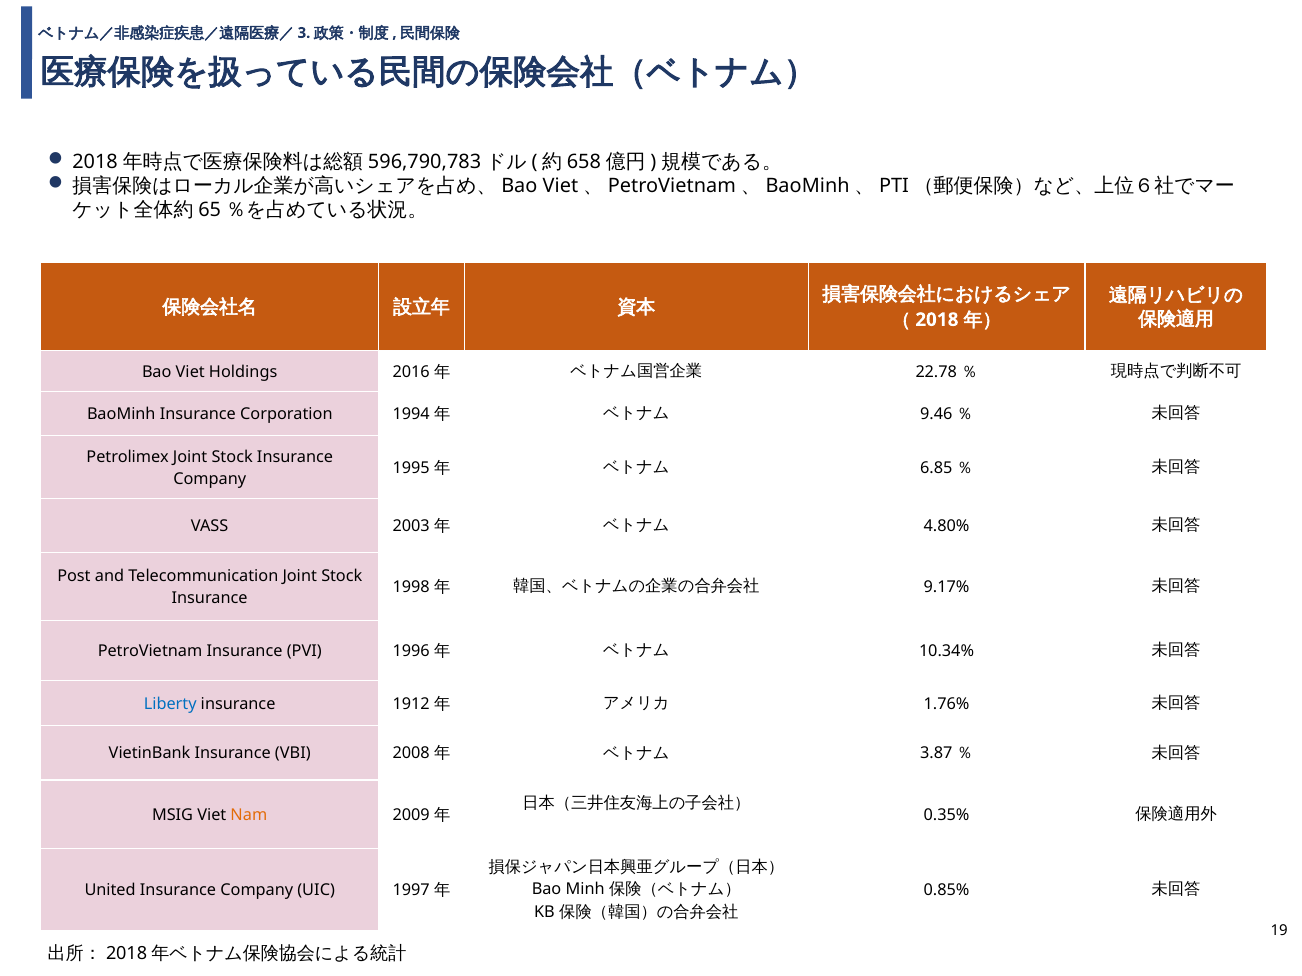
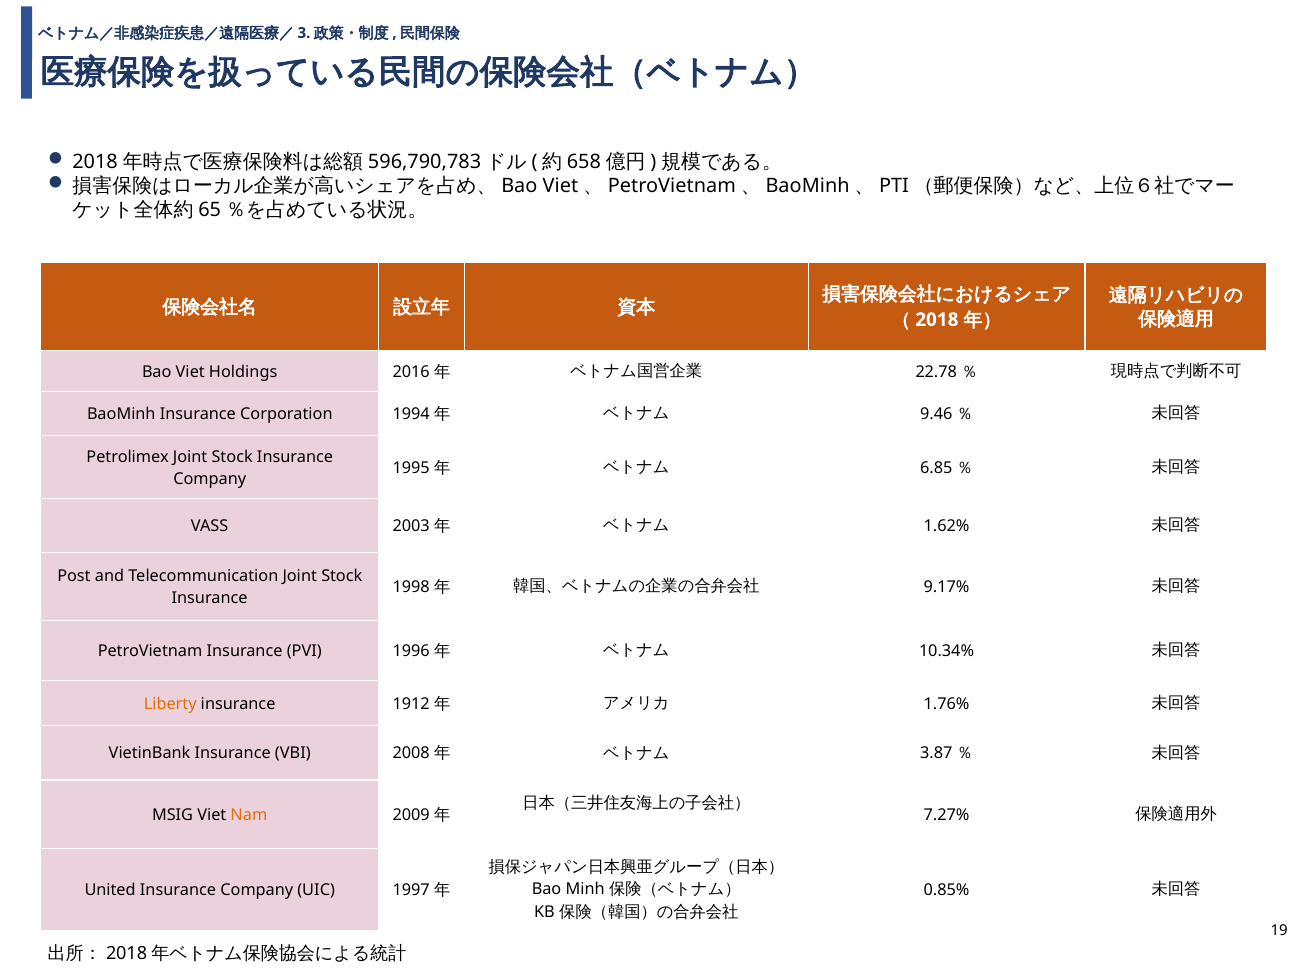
4.80%: 4.80% -> 1.62%
Liberty colour: blue -> orange
0.35%: 0.35% -> 7.27%
